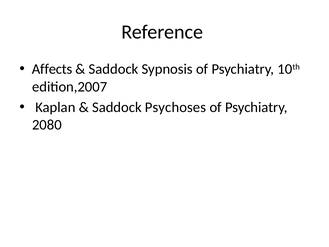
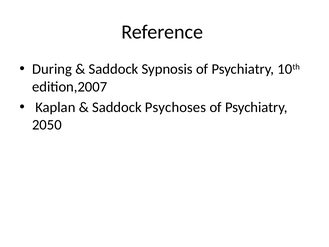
Affects: Affects -> During
2080: 2080 -> 2050
